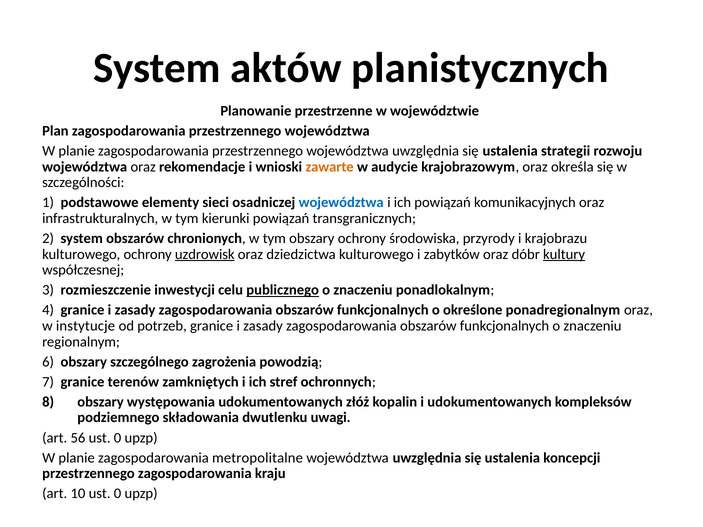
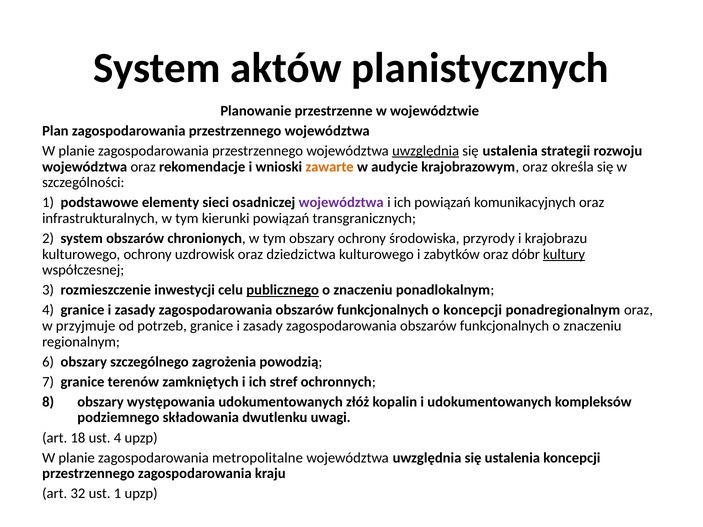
uwzględnia at (426, 151) underline: none -> present
województwa at (341, 203) colour: blue -> purple
uzdrowisk underline: present -> none
o określone: określone -> koncepcji
instytucje: instytucje -> przyjmuje
56: 56 -> 18
0 at (117, 438): 0 -> 4
10: 10 -> 32
0 at (117, 494): 0 -> 1
